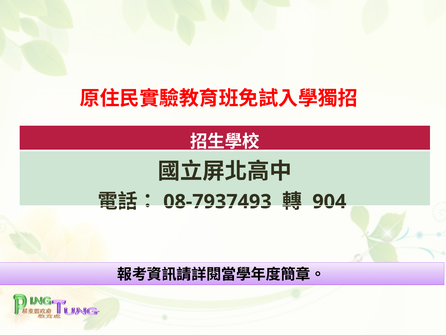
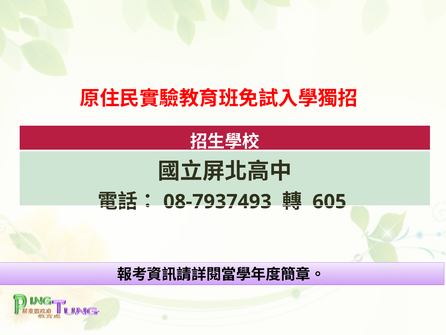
904: 904 -> 605
